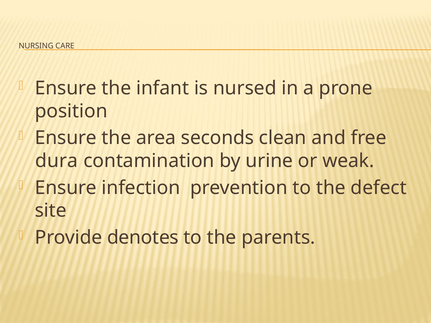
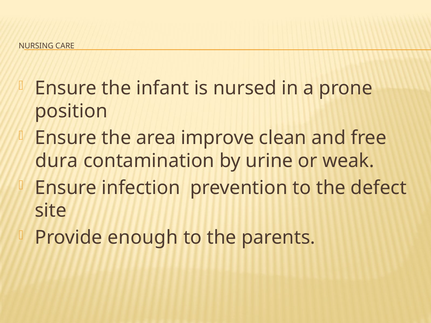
seconds: seconds -> improve
denotes: denotes -> enough
